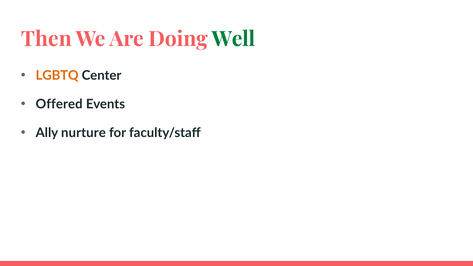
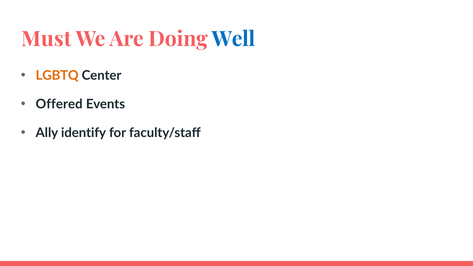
Then: Then -> Must
Well colour: green -> blue
nurture: nurture -> identify
